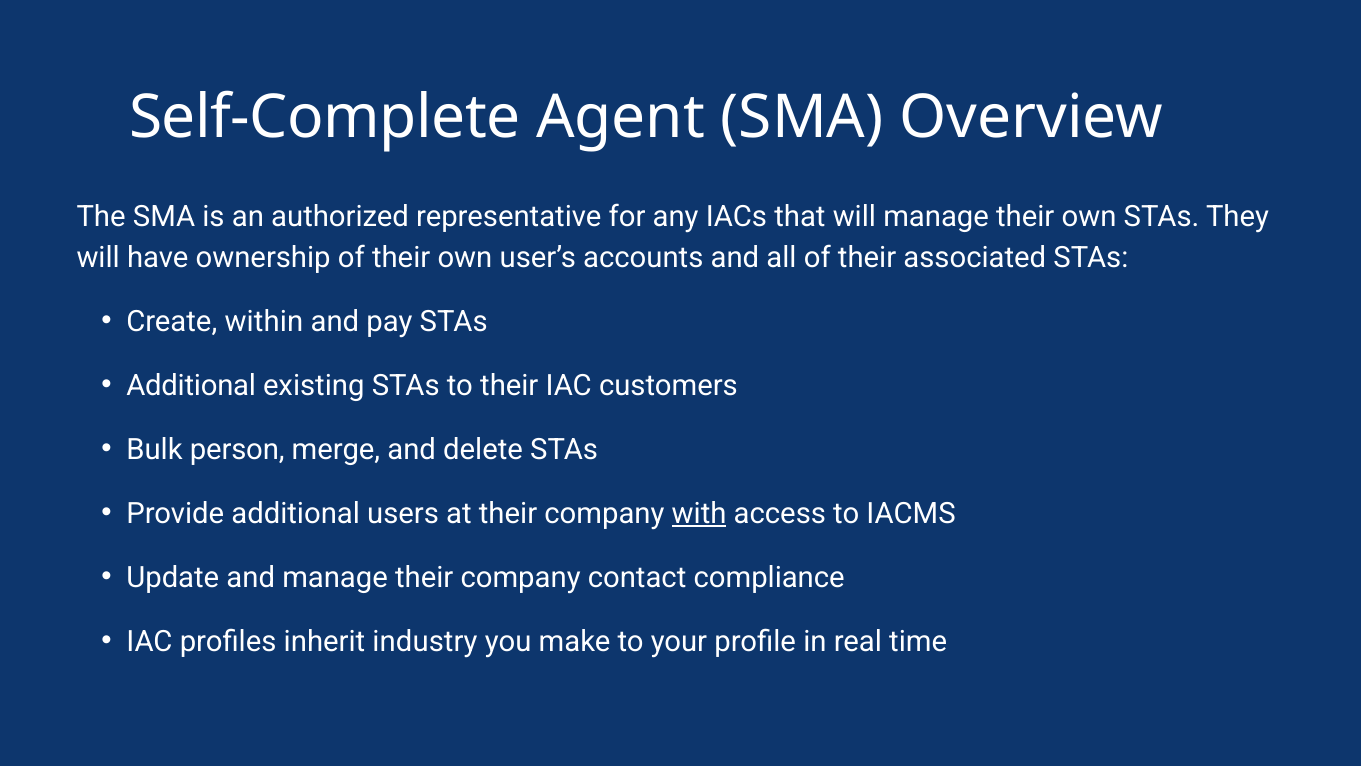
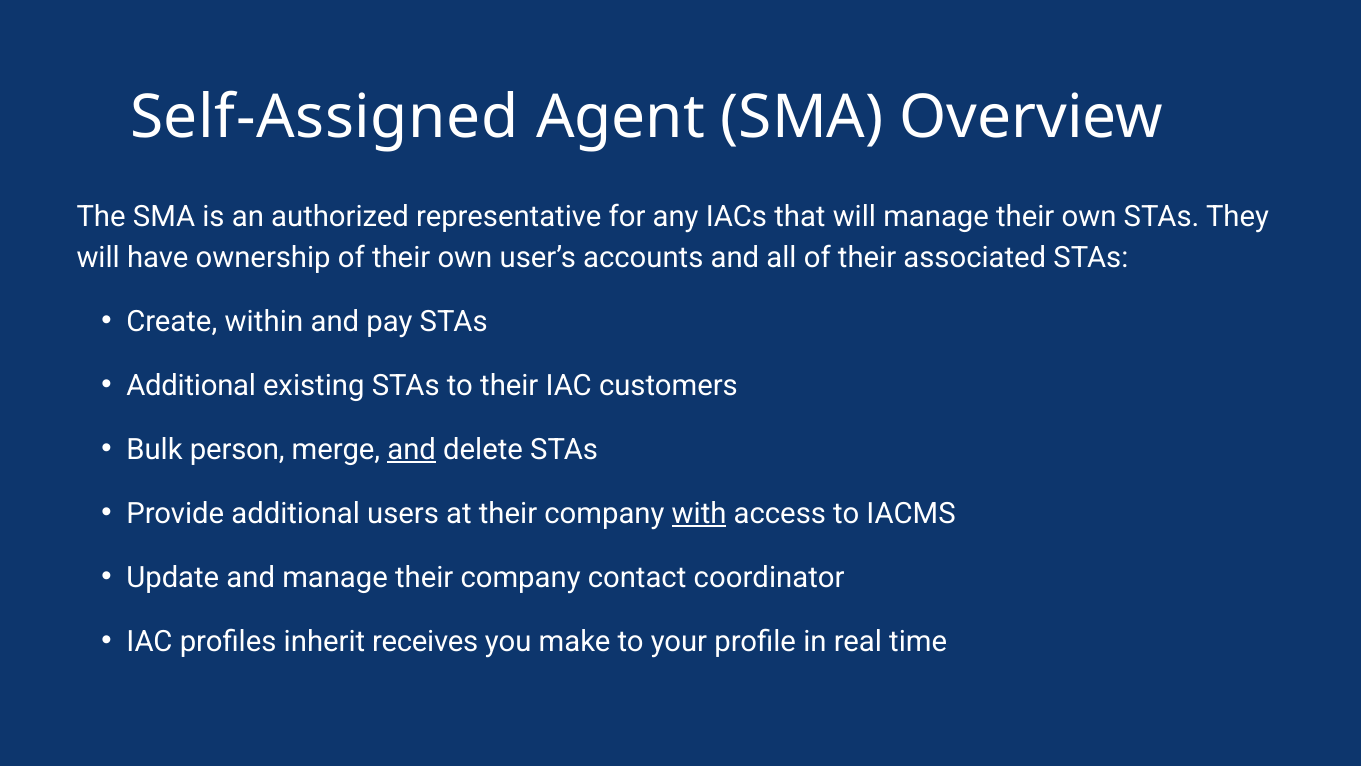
Self-Complete: Self-Complete -> Self-Assigned
and at (412, 449) underline: none -> present
compliance: compliance -> coordinator
industry: industry -> receives
